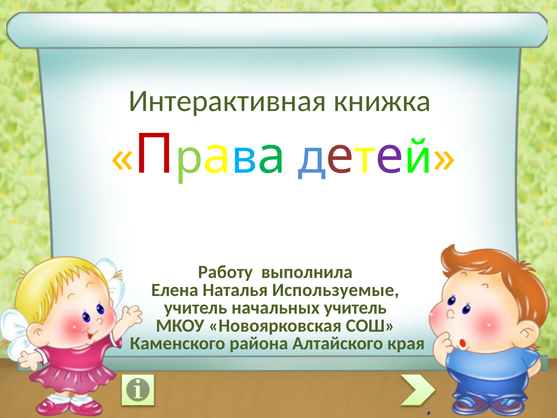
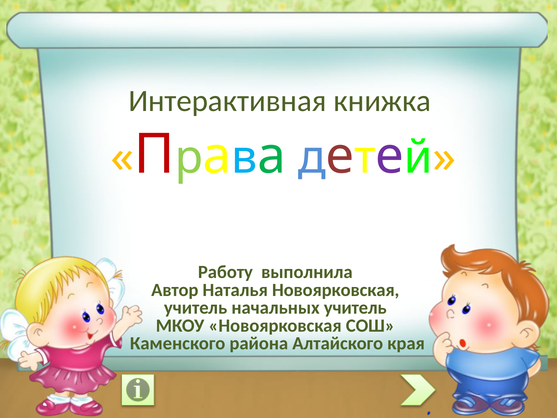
Елена: Елена -> Автор
Наталья Используемые: Используемые -> Новоярковская
